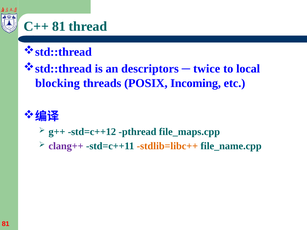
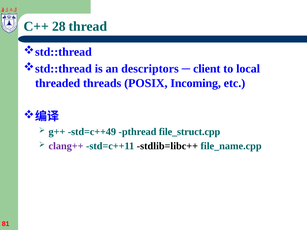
C++ 81: 81 -> 28
twice: twice -> client
blocking: blocking -> threaded
std=c++12: std=c++12 -> std=c++49
file_maps.cpp: file_maps.cpp -> file_struct.cpp
stdlib=libc++ colour: orange -> black
